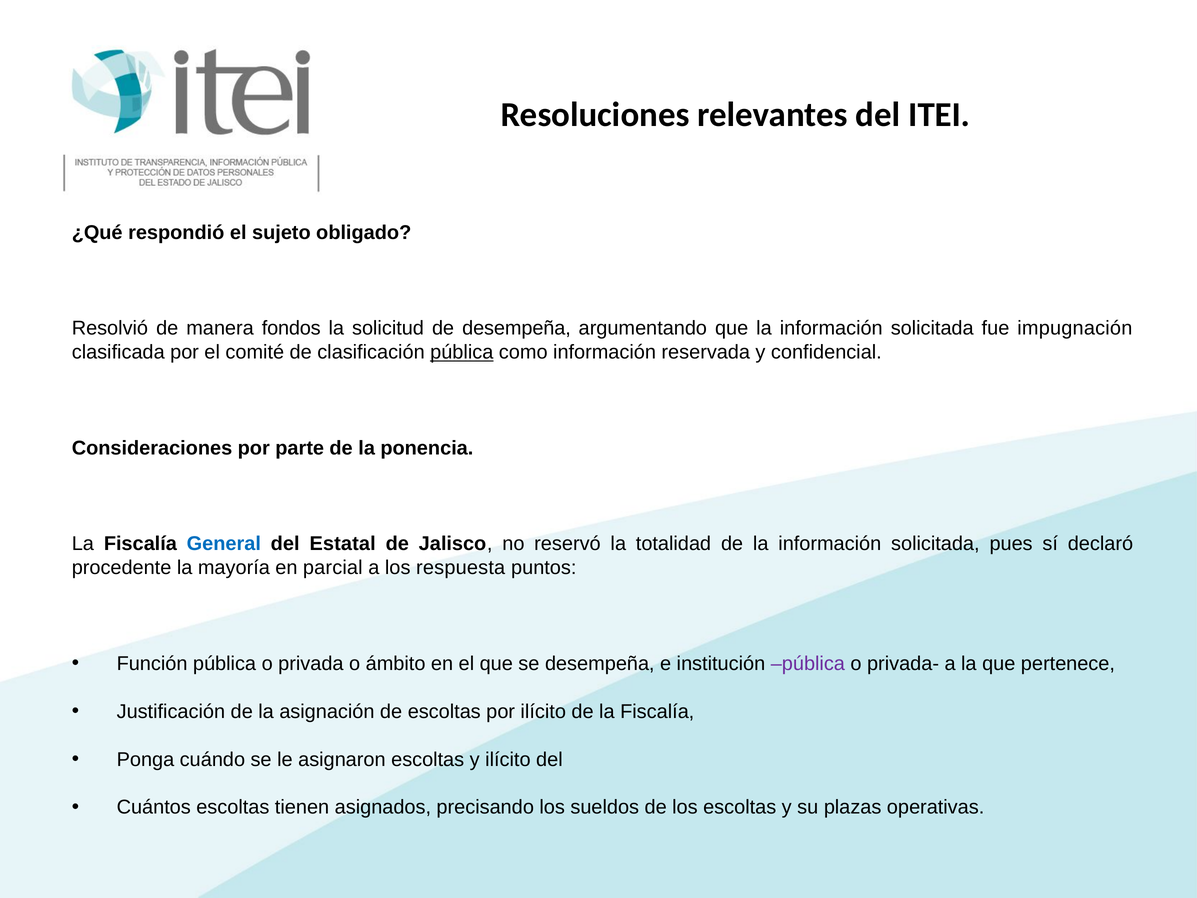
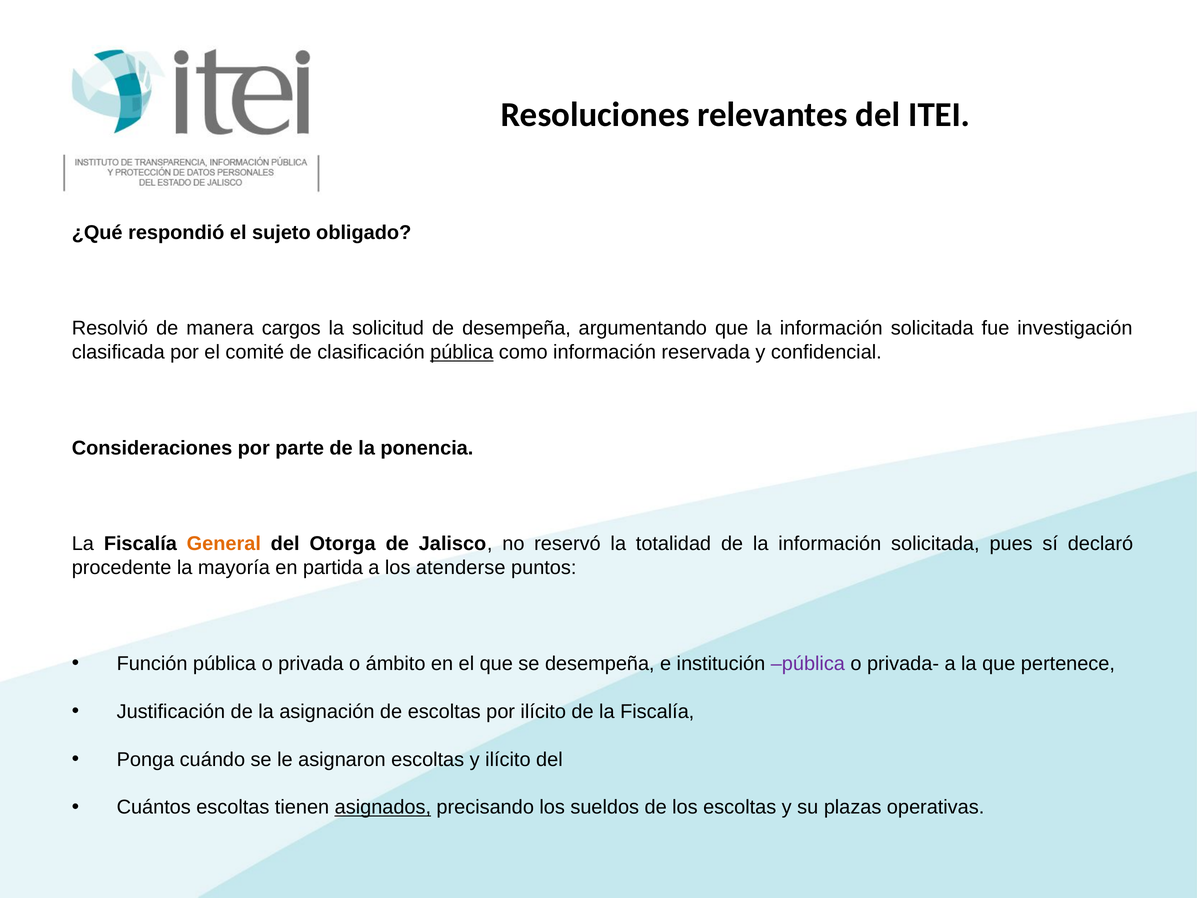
fondos: fondos -> cargos
impugnación: impugnación -> investigación
General colour: blue -> orange
Estatal: Estatal -> Otorga
parcial: parcial -> partida
respuesta: respuesta -> atenderse
asignados underline: none -> present
